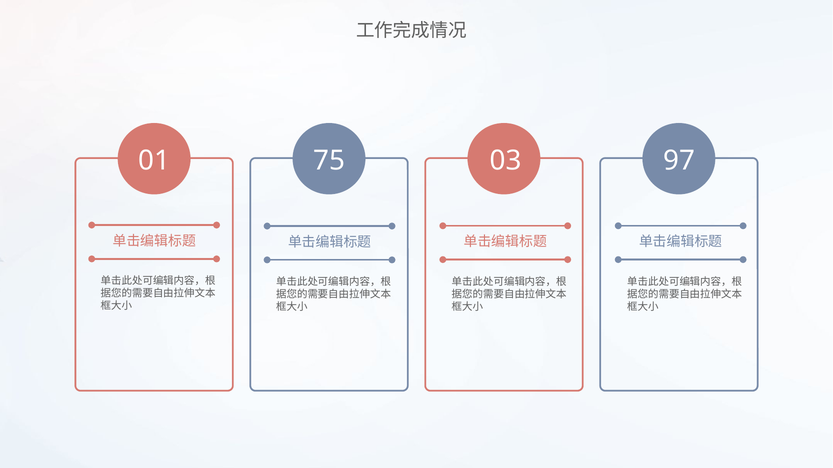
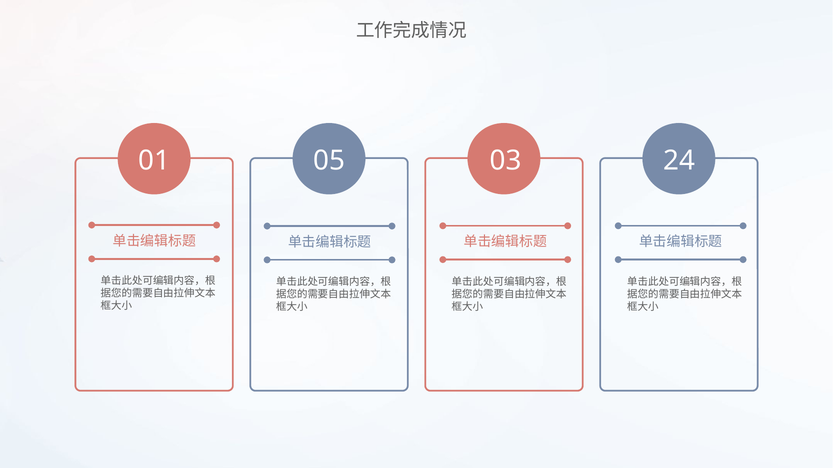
75: 75 -> 05
97: 97 -> 24
